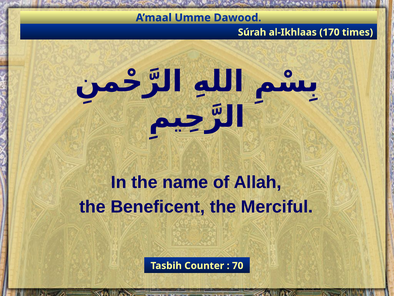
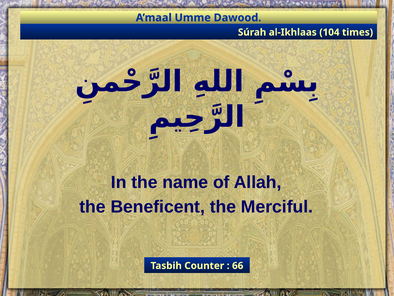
170: 170 -> 104
70: 70 -> 66
